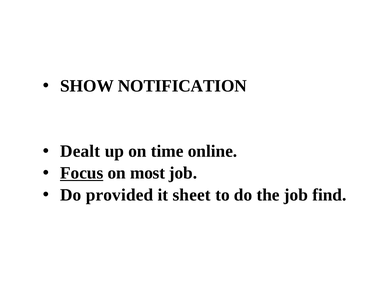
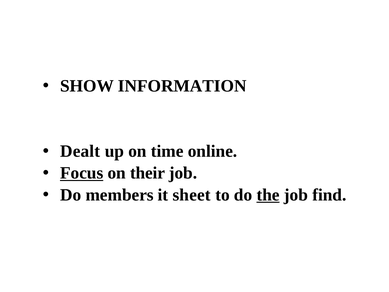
NOTIFICATION: NOTIFICATION -> INFORMATION
most: most -> their
provided: provided -> members
the underline: none -> present
